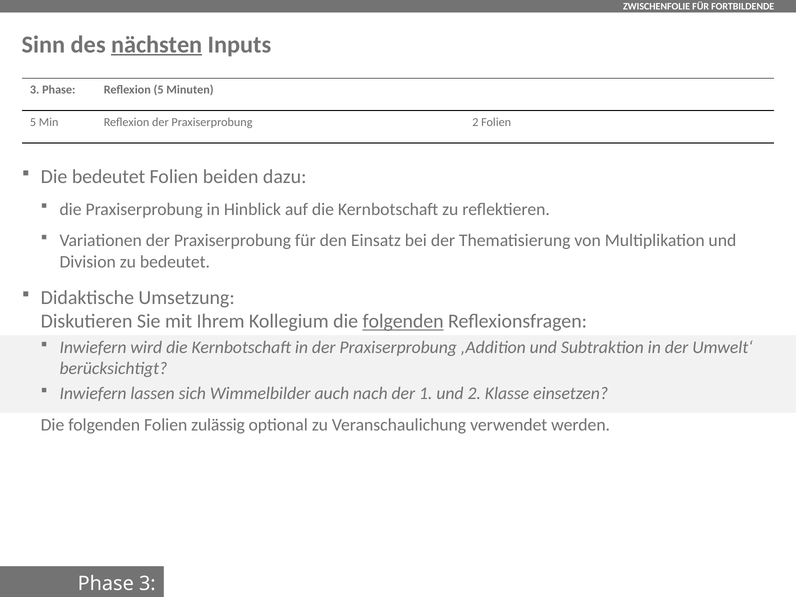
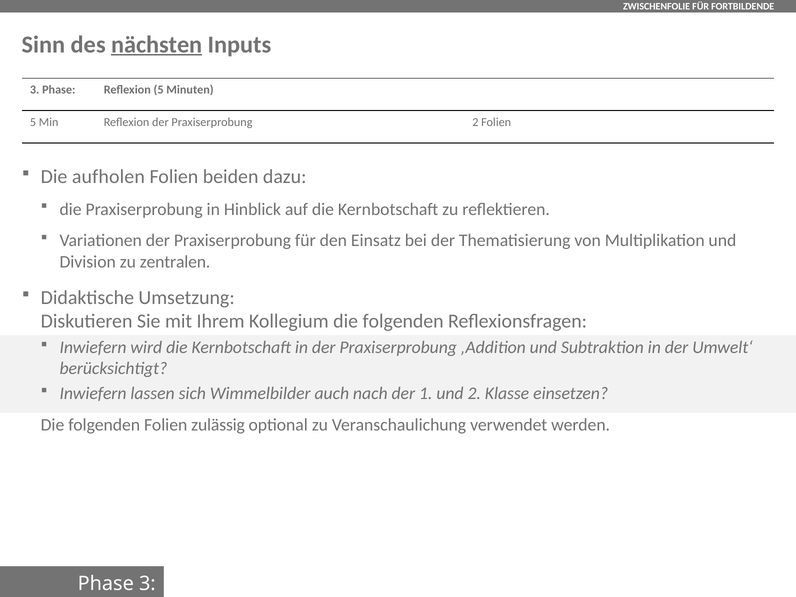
Die bedeutet: bedeutet -> aufholen
zu bedeutet: bedeutet -> zentralen
folgenden at (403, 321) underline: present -> none
